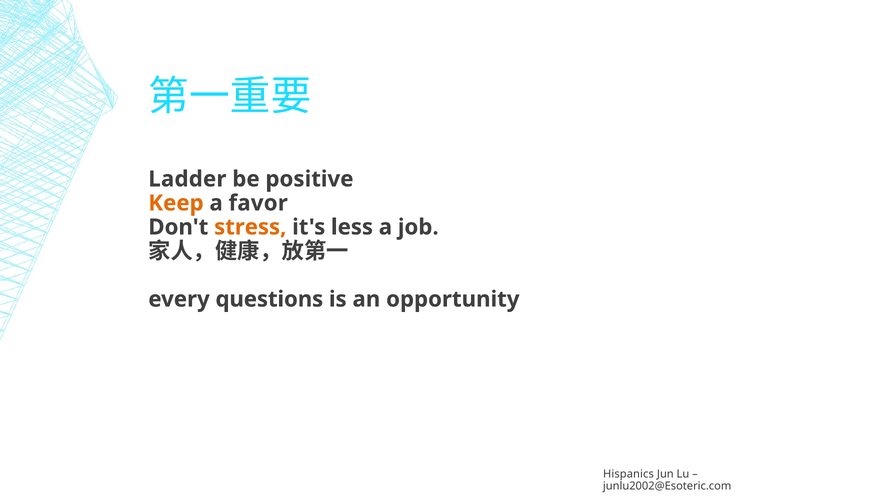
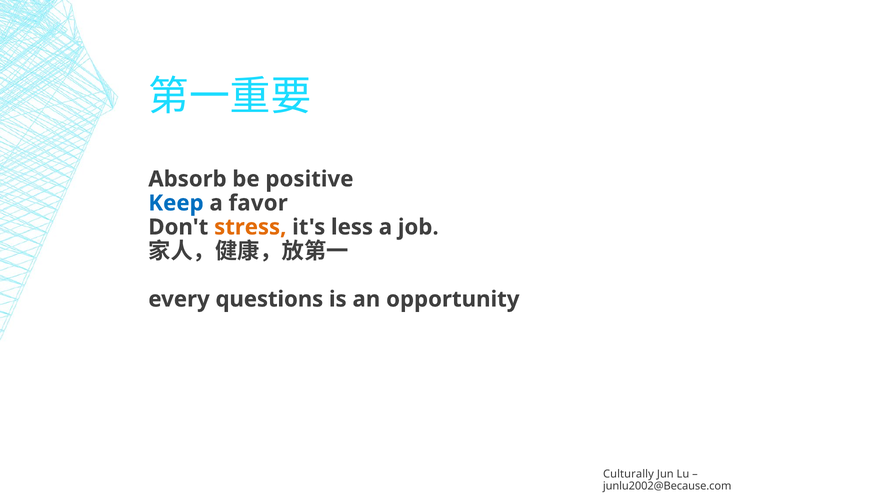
Ladder: Ladder -> Absorb
Keep colour: orange -> blue
Hispanics: Hispanics -> Culturally
junlu2002@Esoteric.com: junlu2002@Esoteric.com -> junlu2002@Because.com
